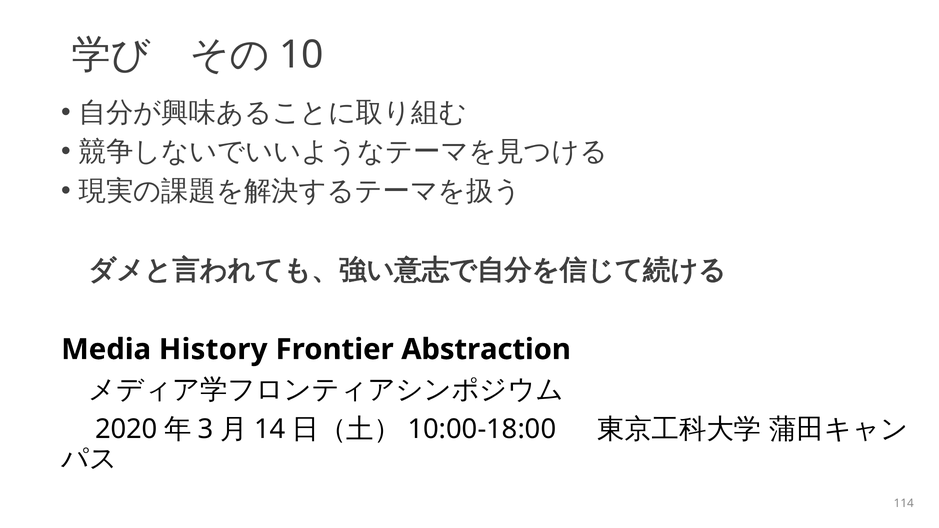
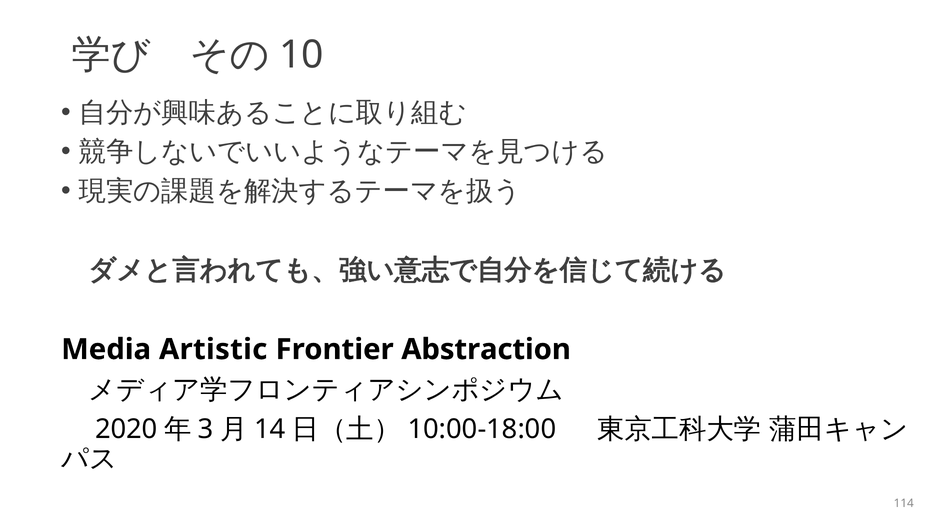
History: History -> Artistic
